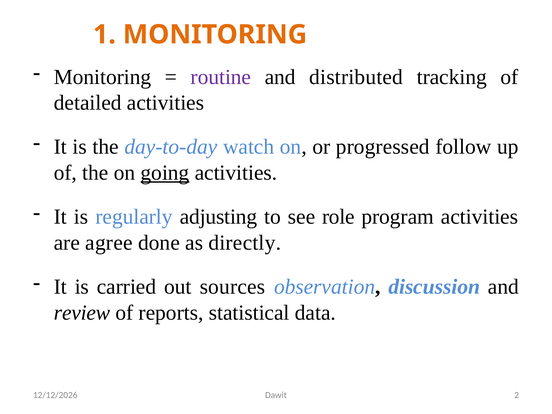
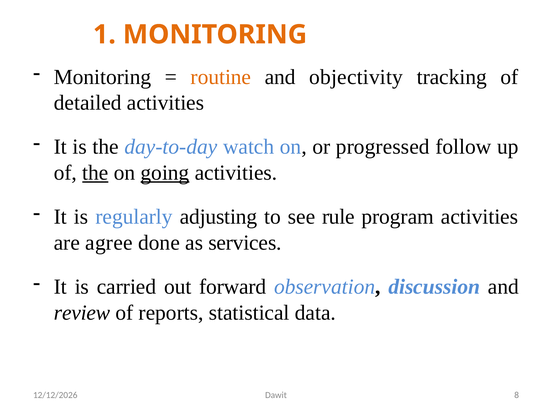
routine colour: purple -> orange
distributed: distributed -> objectivity
the at (95, 173) underline: none -> present
role: role -> rule
directly: directly -> services
sources: sources -> forward
2: 2 -> 8
